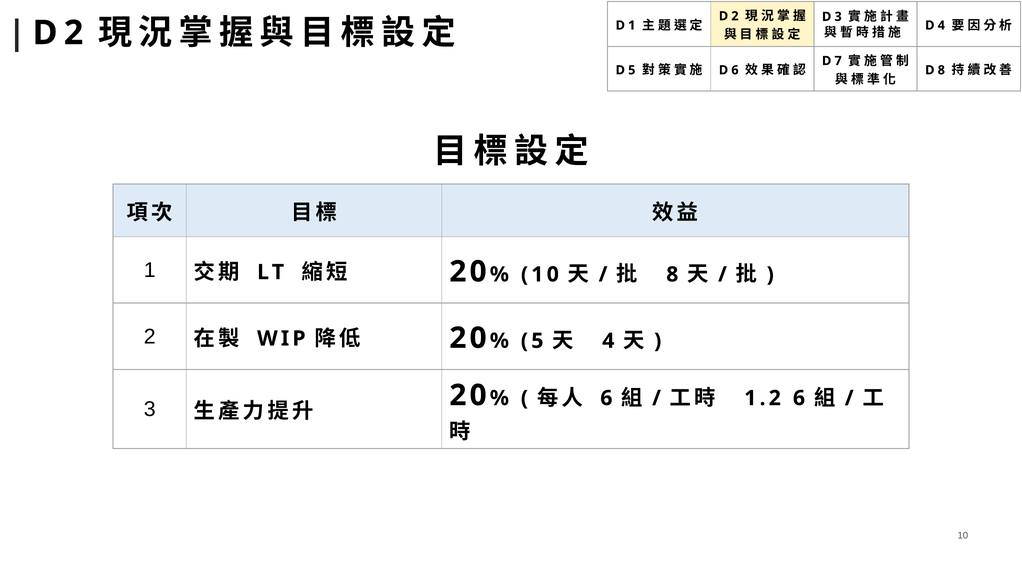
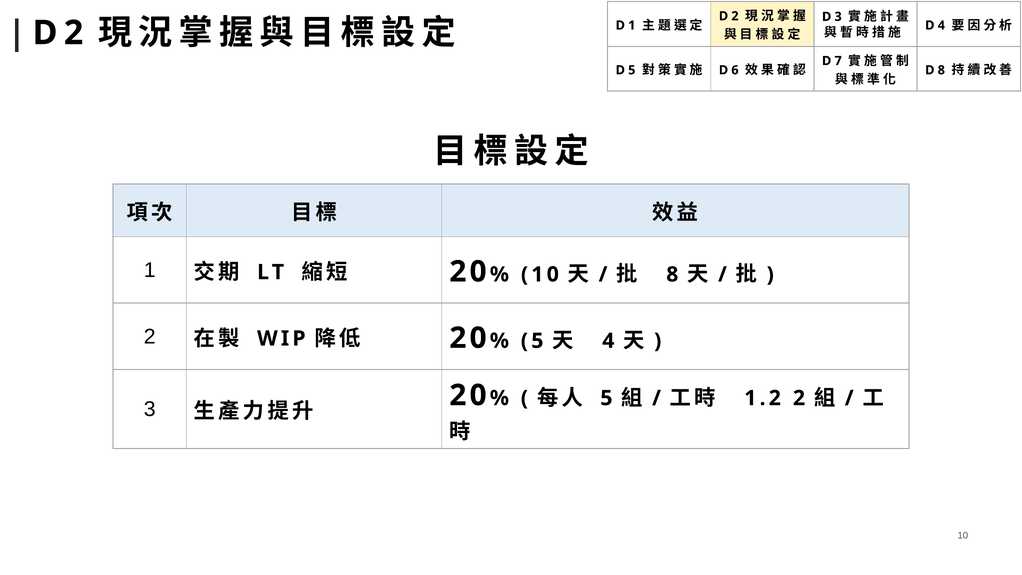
6 at (606, 398): 6 -> 5
1.2 6: 6 -> 2
